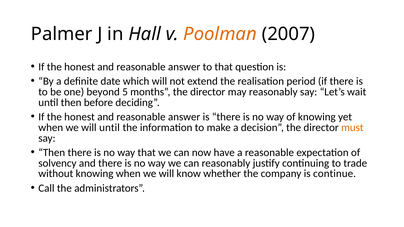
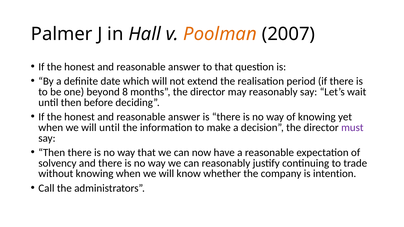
5: 5 -> 8
must colour: orange -> purple
continue: continue -> intention
